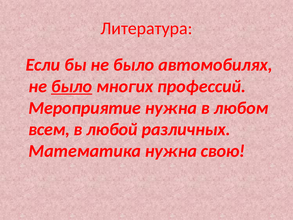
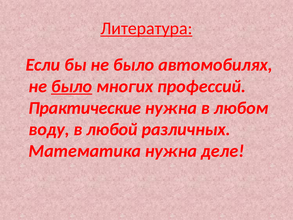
Литература underline: none -> present
Мероприятие: Мероприятие -> Практические
всем: всем -> воду
свою: свою -> деле
